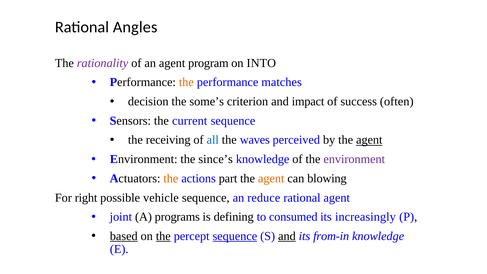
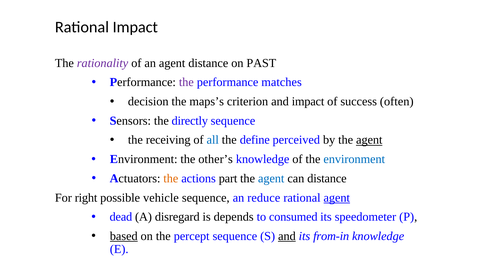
Rational Angles: Angles -> Impact
agent program: program -> distance
INTO: INTO -> PAST
the at (186, 82) colour: orange -> purple
some’s: some’s -> maps’s
current: current -> directly
waves: waves -> define
since’s: since’s -> other’s
environment at (354, 159) colour: purple -> blue
agent at (271, 178) colour: orange -> blue
can blowing: blowing -> distance
agent at (337, 198) underline: none -> present
joint: joint -> dead
programs: programs -> disregard
defining: defining -> depends
increasingly: increasingly -> speedometer
the at (163, 236) underline: present -> none
sequence at (235, 236) underline: present -> none
